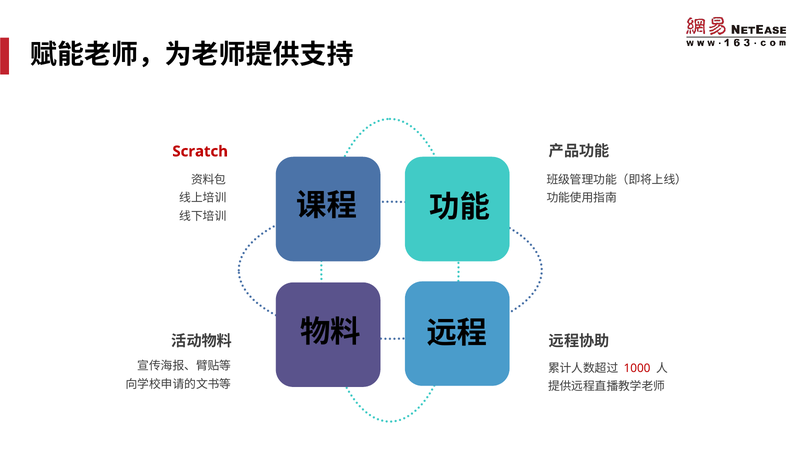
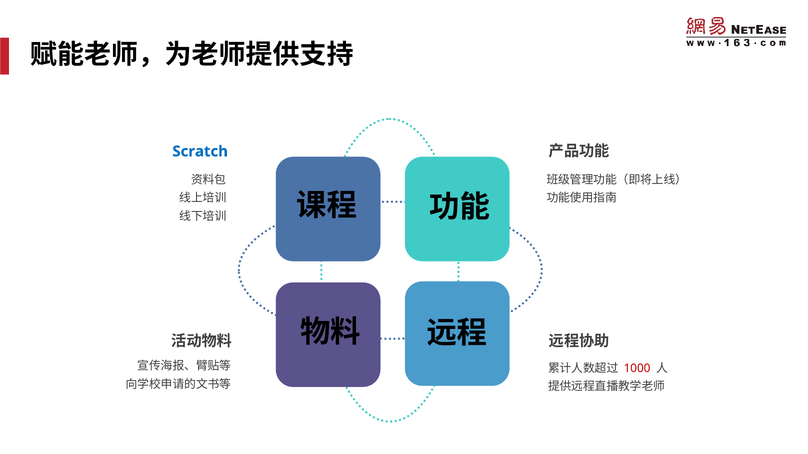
Scratch colour: red -> blue
